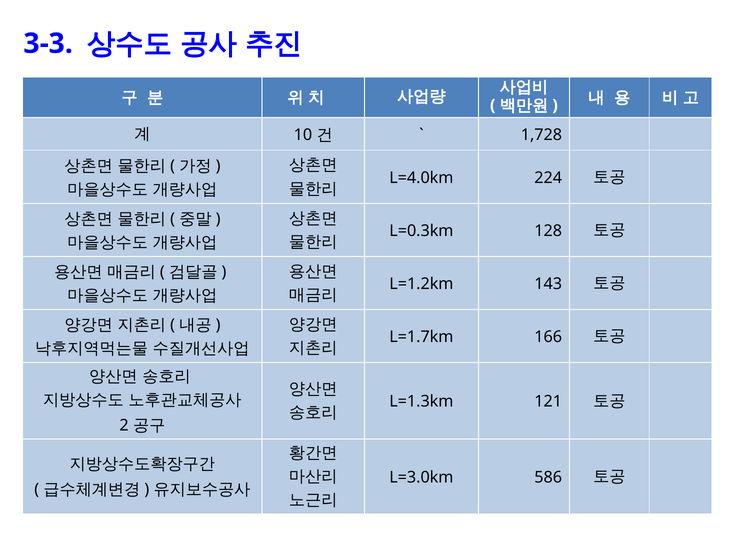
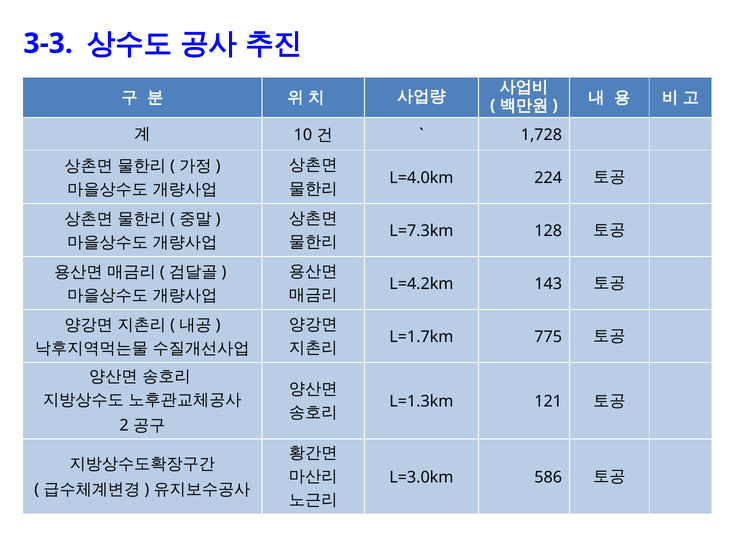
L=0.3km: L=0.3km -> L=7.3km
L=1.2km: L=1.2km -> L=4.2km
166: 166 -> 775
